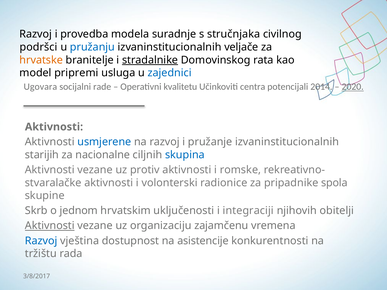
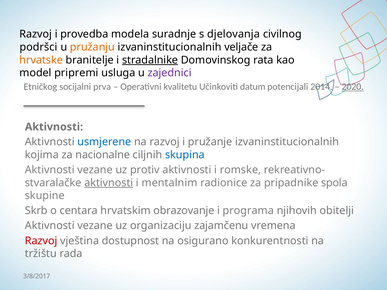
stručnjaka: stručnjaka -> djelovanja
pružanju colour: blue -> orange
zajednici colour: blue -> purple
Ugovara: Ugovara -> Etničkog
rade: rade -> prva
centra: centra -> datum
starijih: starijih -> kojima
aktivnosti at (109, 183) underline: none -> present
volonterski: volonterski -> mentalnim
jednom: jednom -> centara
uključenosti: uključenosti -> obrazovanje
integraciji: integraciji -> programa
Aktivnosti at (50, 226) underline: present -> none
Razvoj at (41, 241) colour: blue -> red
asistencije: asistencije -> osigurano
